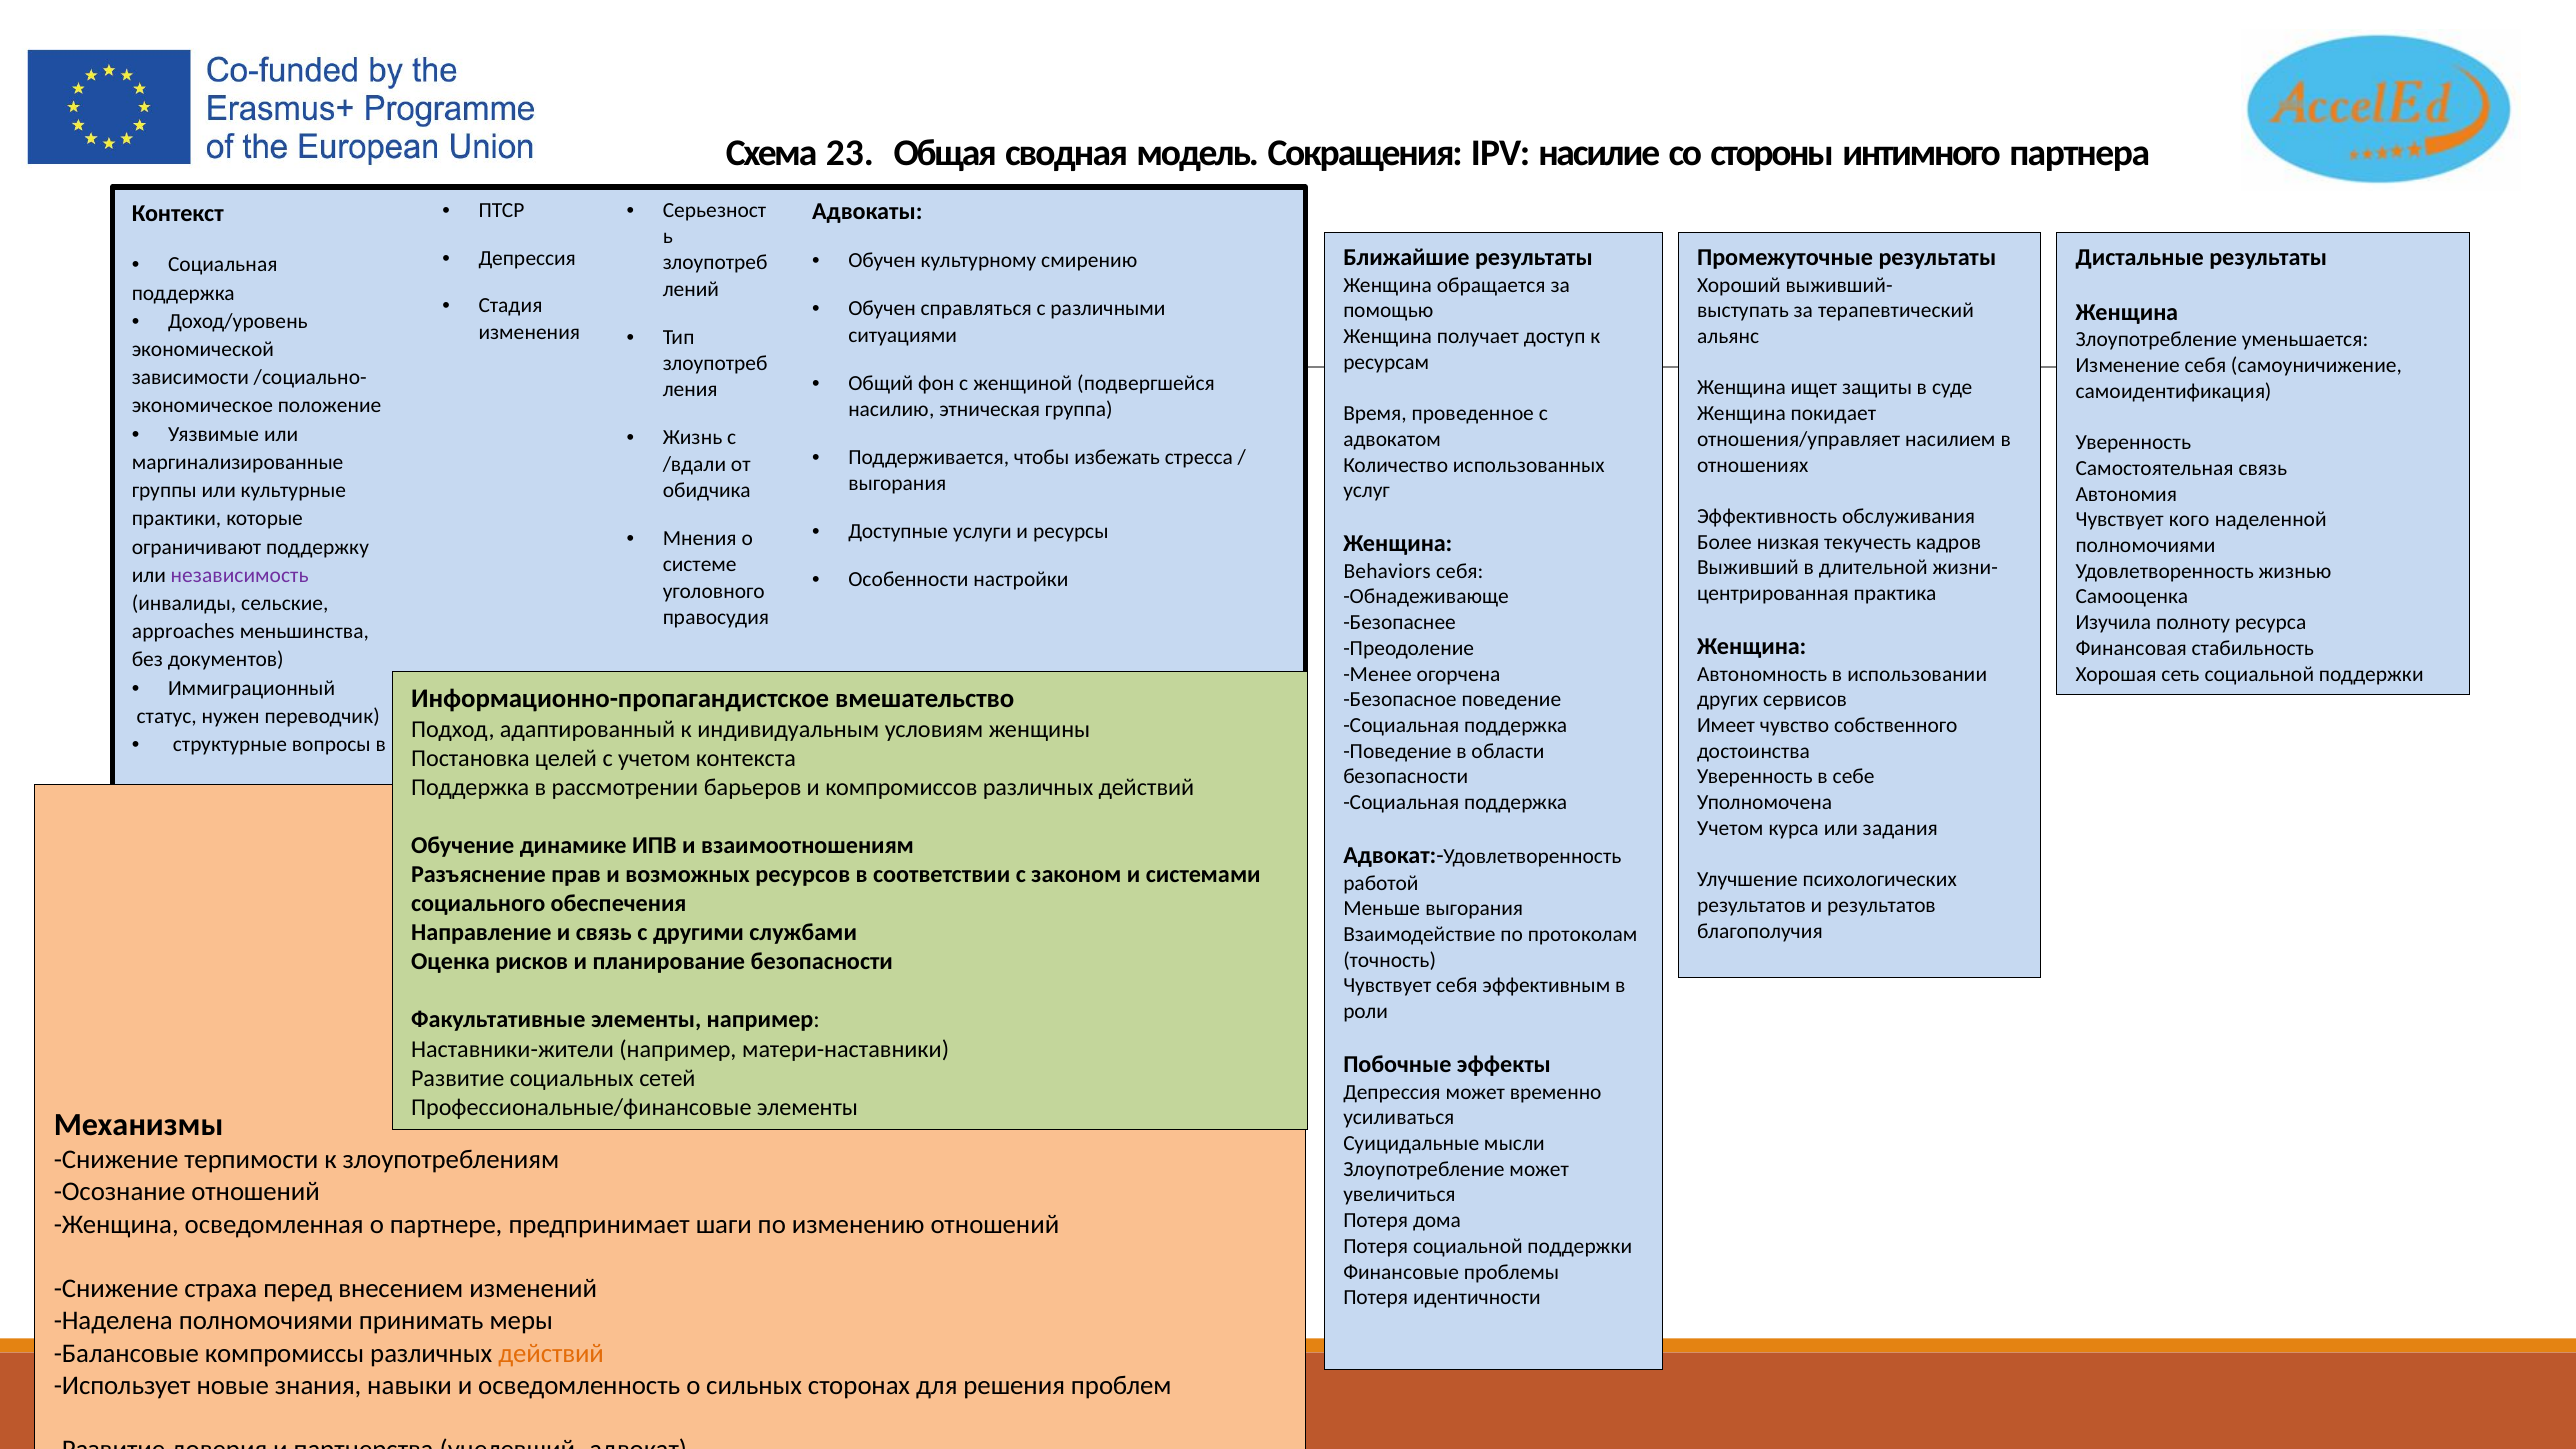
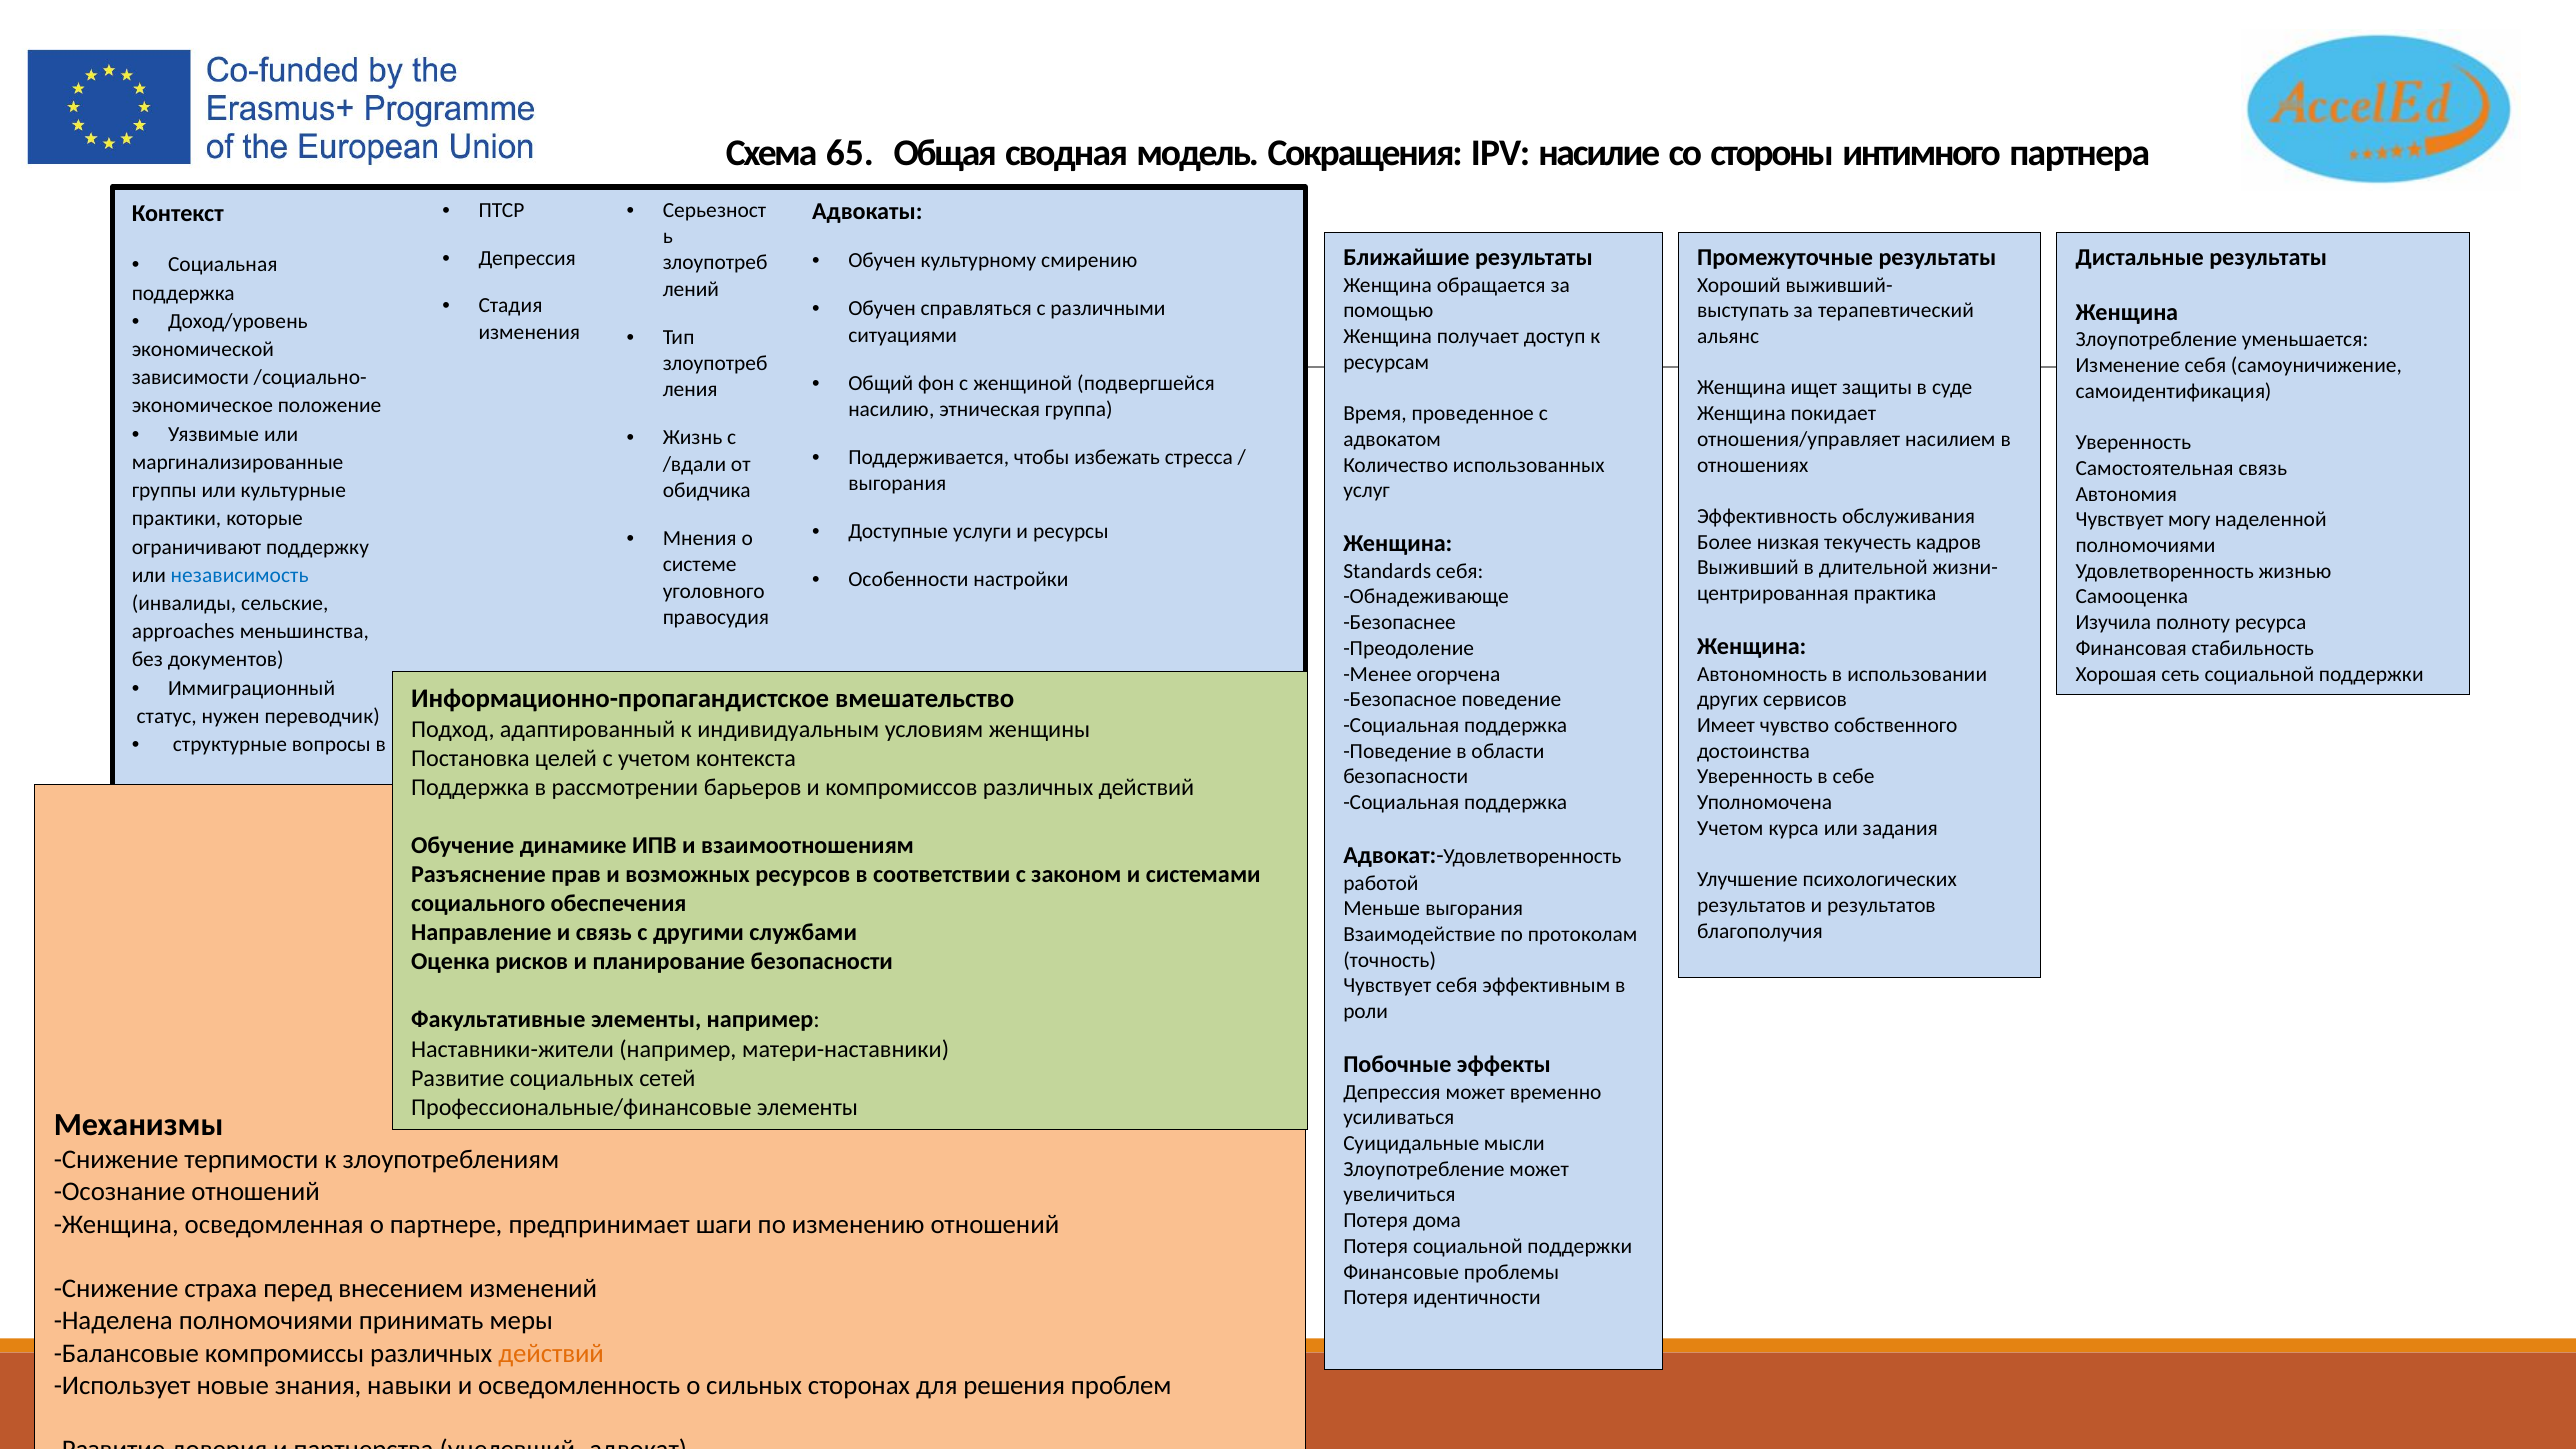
23: 23 -> 65
кого: кого -> могу
Behaviors: Behaviors -> Standards
независимость colour: purple -> blue
